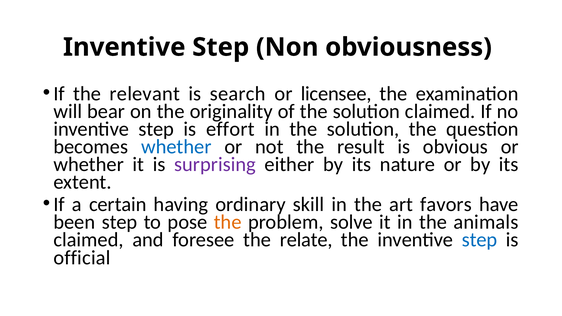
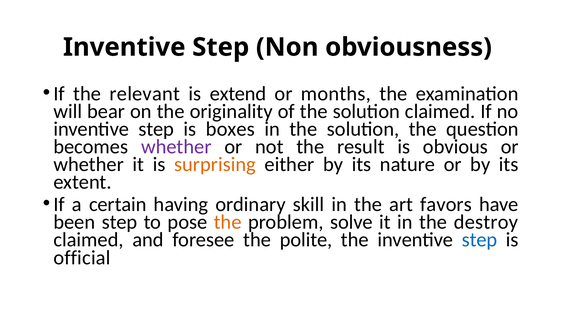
search: search -> extend
licensee: licensee -> months
effort: effort -> boxes
whether at (176, 147) colour: blue -> purple
surprising colour: purple -> orange
animals: animals -> destroy
relate: relate -> polite
